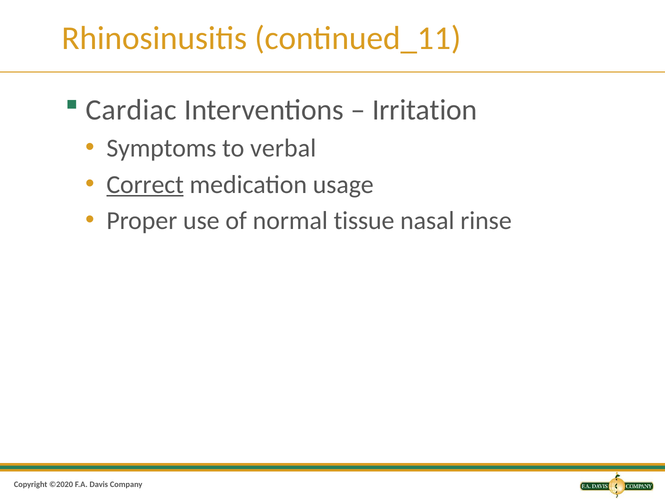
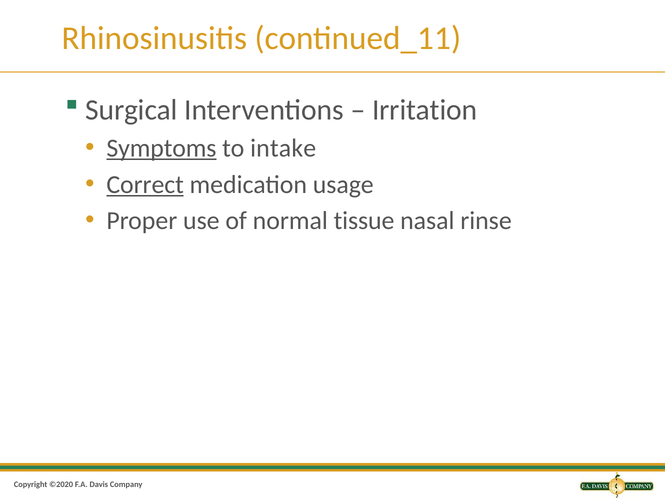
Cardiac: Cardiac -> Surgical
Symptoms underline: none -> present
verbal: verbal -> intake
